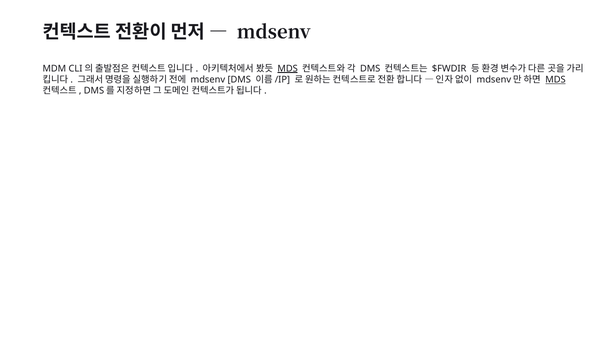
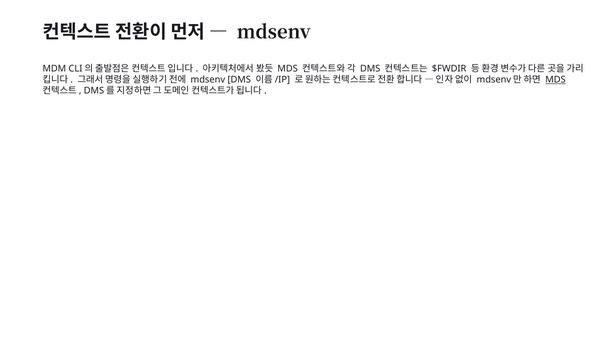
MDS at (288, 69) underline: present -> none
